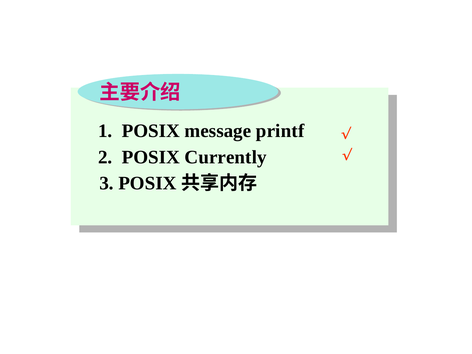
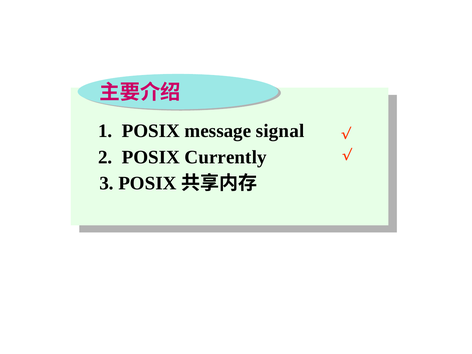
printf: printf -> signal
